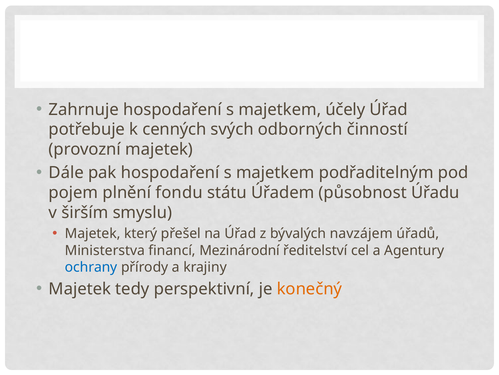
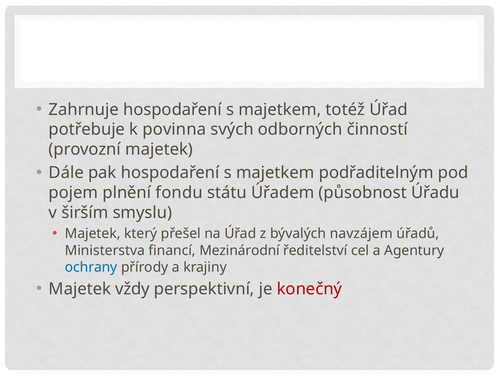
účely: účely -> totéž
cenných: cenných -> povinna
tedy: tedy -> vždy
konečný colour: orange -> red
